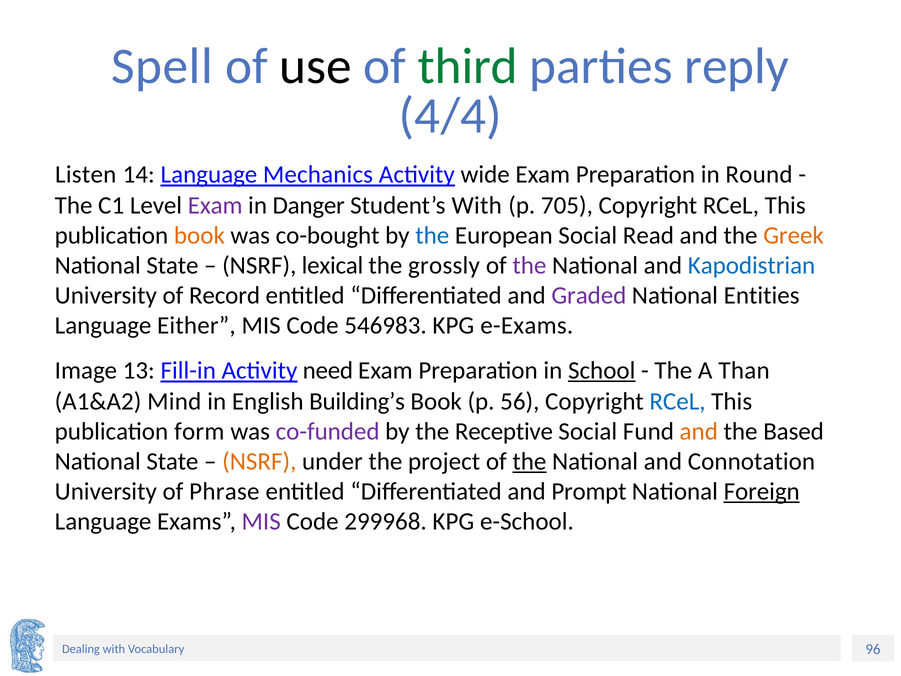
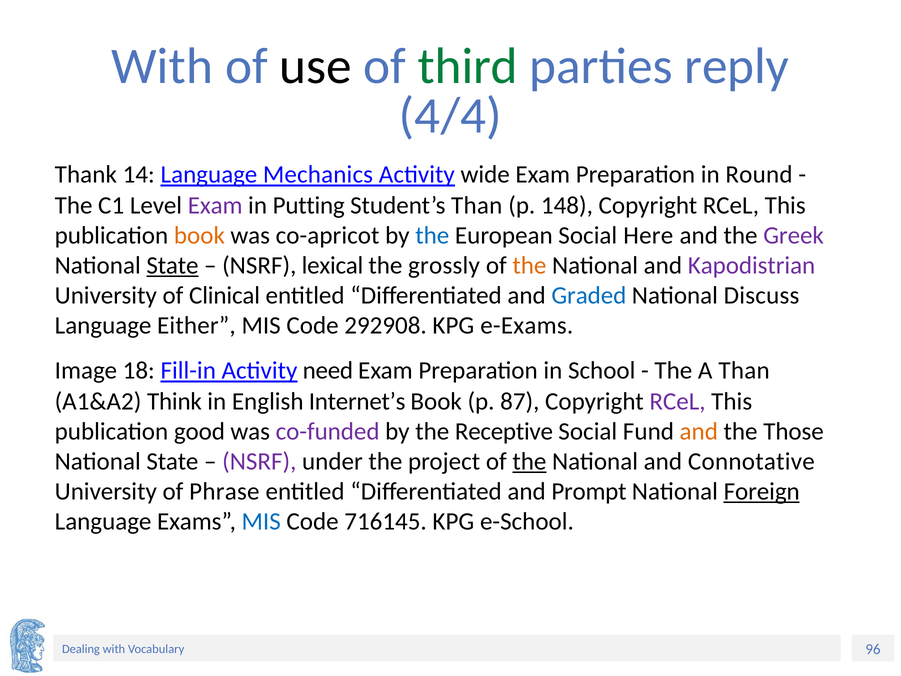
Spell at (162, 66): Spell -> With
Listen: Listen -> Thank
Danger: Danger -> Putting
Student’s With: With -> Than
705: 705 -> 148
co-bought: co-bought -> co-apricot
Read: Read -> Here
Greek colour: orange -> purple
State at (172, 265) underline: none -> present
the at (529, 265) colour: purple -> orange
Kapodistrian colour: blue -> purple
Record: Record -> Clinical
Graded colour: purple -> blue
Entities: Entities -> Discuss
546983: 546983 -> 292908
13: 13 -> 18
School underline: present -> none
Mind: Mind -> Think
Building’s: Building’s -> Internet’s
56: 56 -> 87
RCeL at (677, 401) colour: blue -> purple
form: form -> good
Based: Based -> Those
NSRF at (259, 461) colour: orange -> purple
Connotation: Connotation -> Connotative
MIS at (261, 521) colour: purple -> blue
299968: 299968 -> 716145
